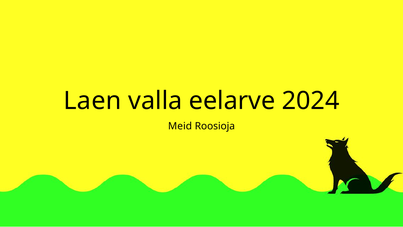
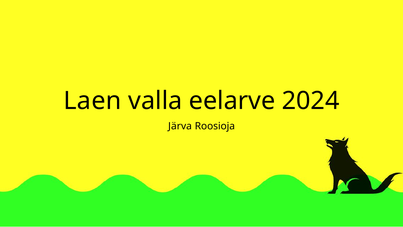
Meid: Meid -> Järva
